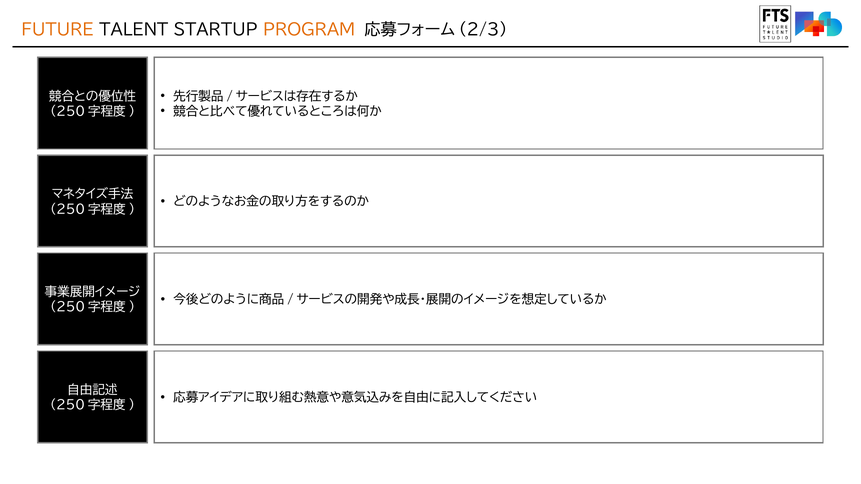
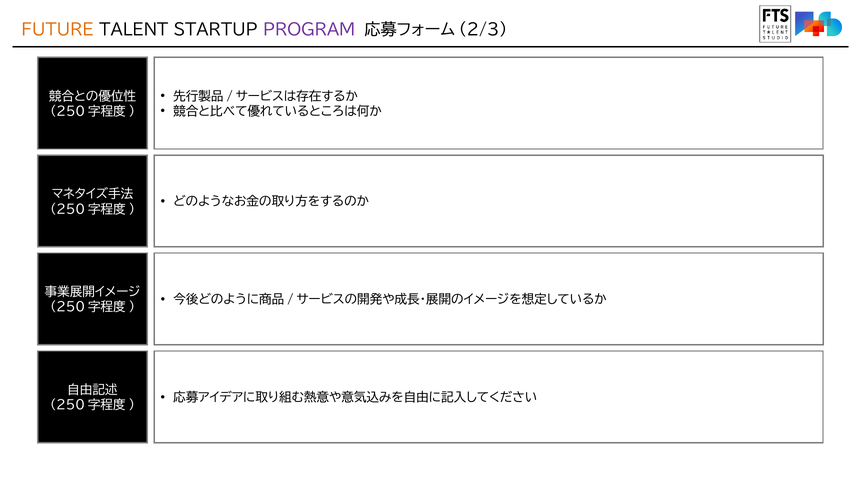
PROGRAM colour: orange -> purple
